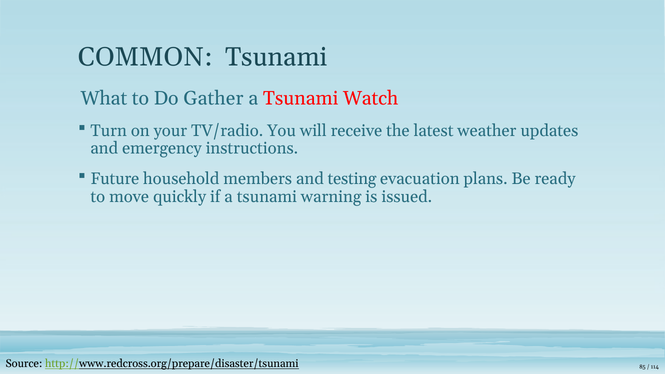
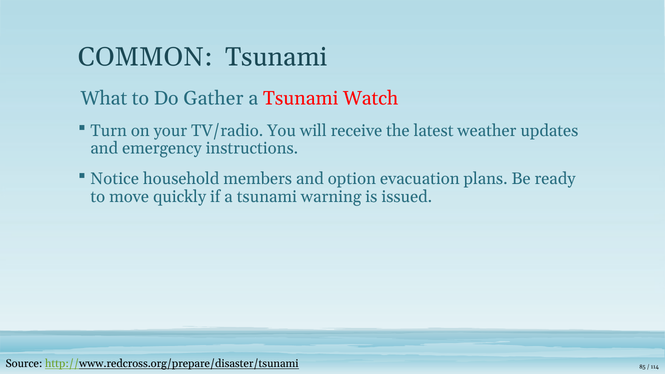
Future: Future -> Notice
testing: testing -> option
